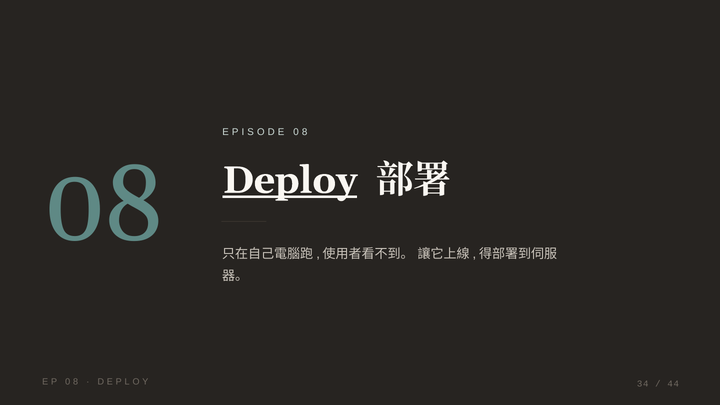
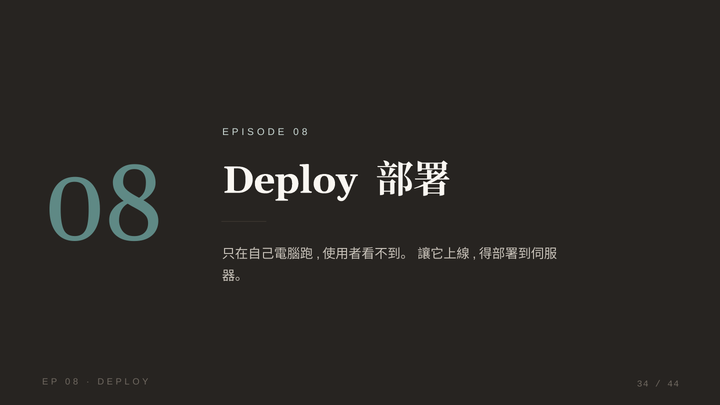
Deploy underline: present -> none
